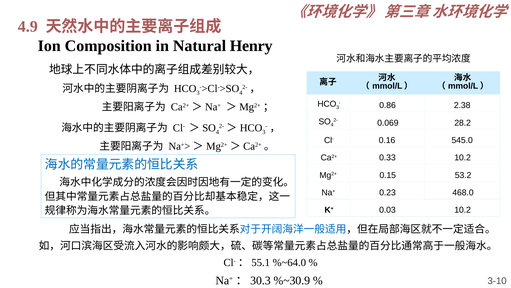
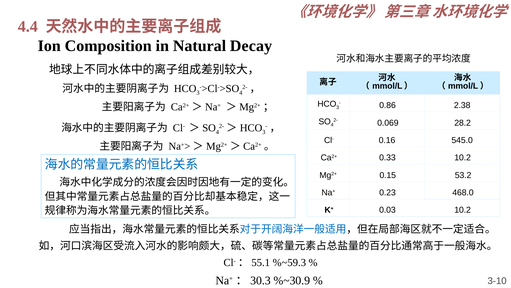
4.9: 4.9 -> 4.4
Henry: Henry -> Decay
%~64.0: %~64.0 -> %~59.3
